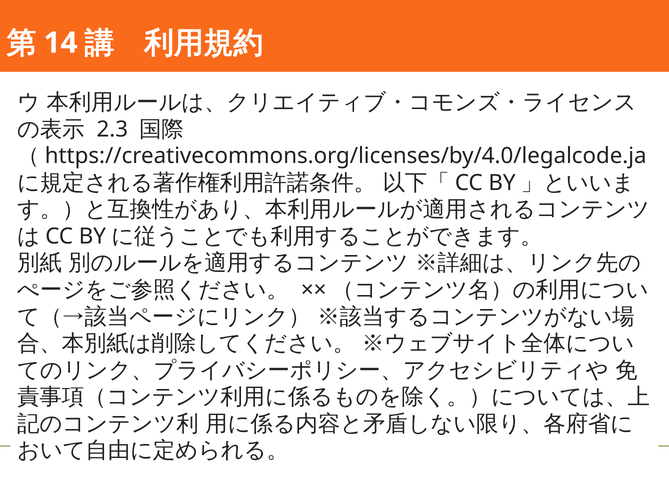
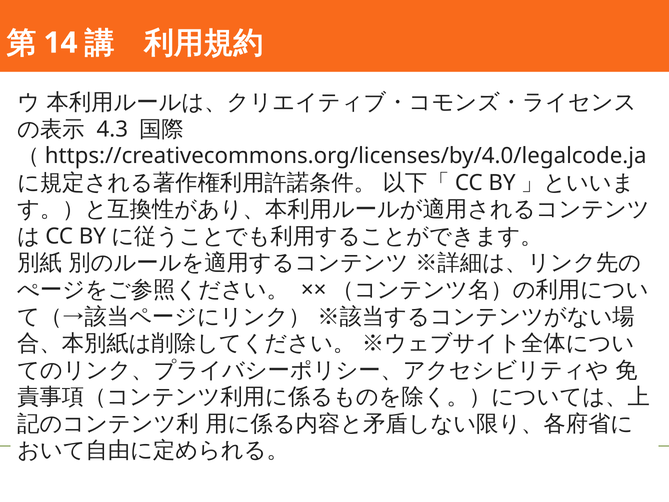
2.3: 2.3 -> 4.3
